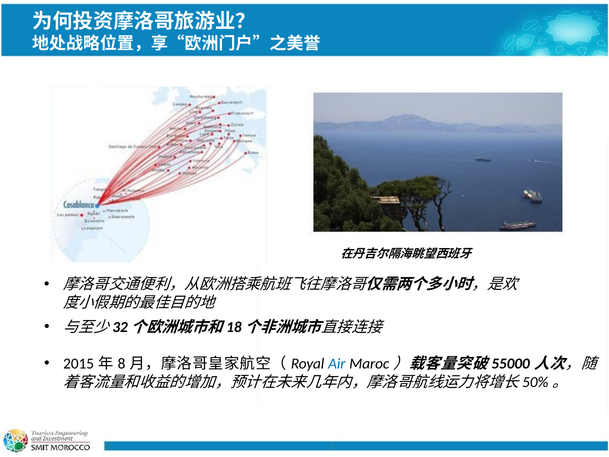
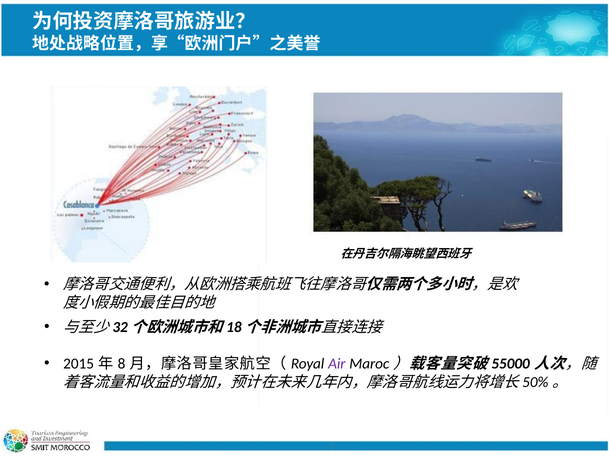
Air colour: blue -> purple
